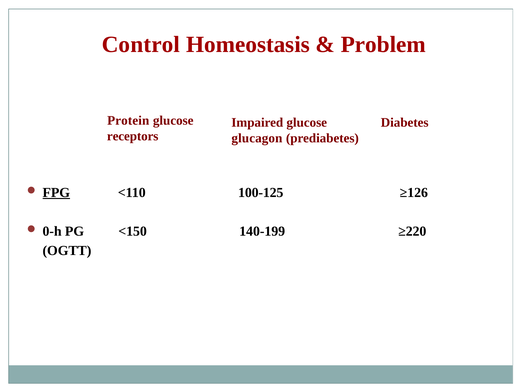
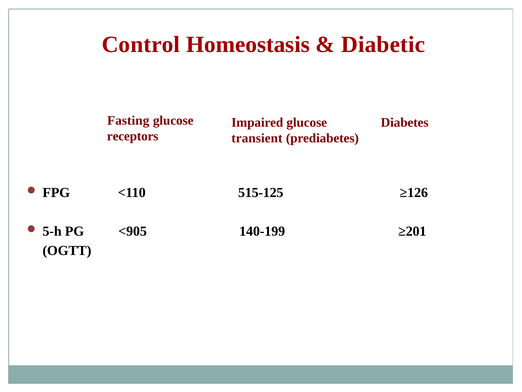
Problem: Problem -> Diabetic
Protein: Protein -> Fasting
glucagon: glucagon -> transient
FPG underline: present -> none
100-125: 100-125 -> 515-125
0-h: 0-h -> 5-h
<150: <150 -> <905
≥220: ≥220 -> ≥201
